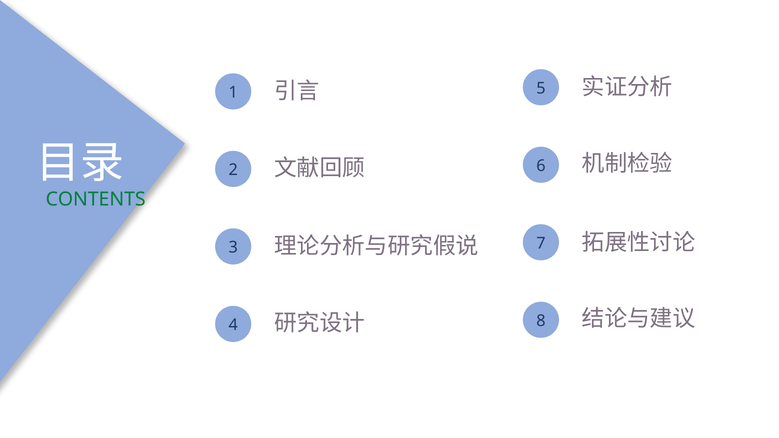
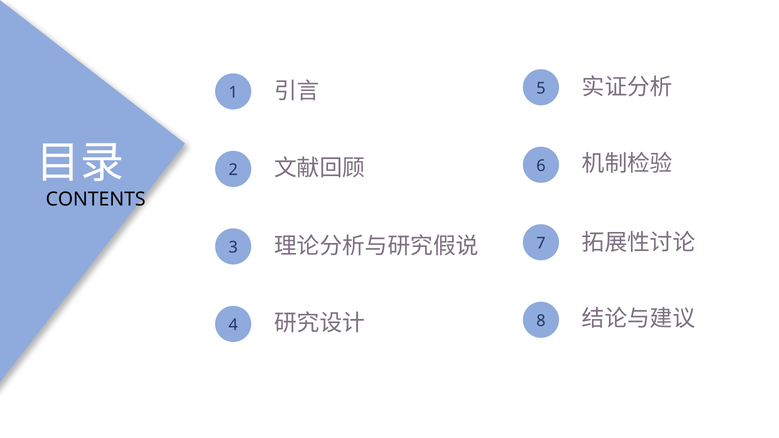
CONTENTS colour: green -> black
